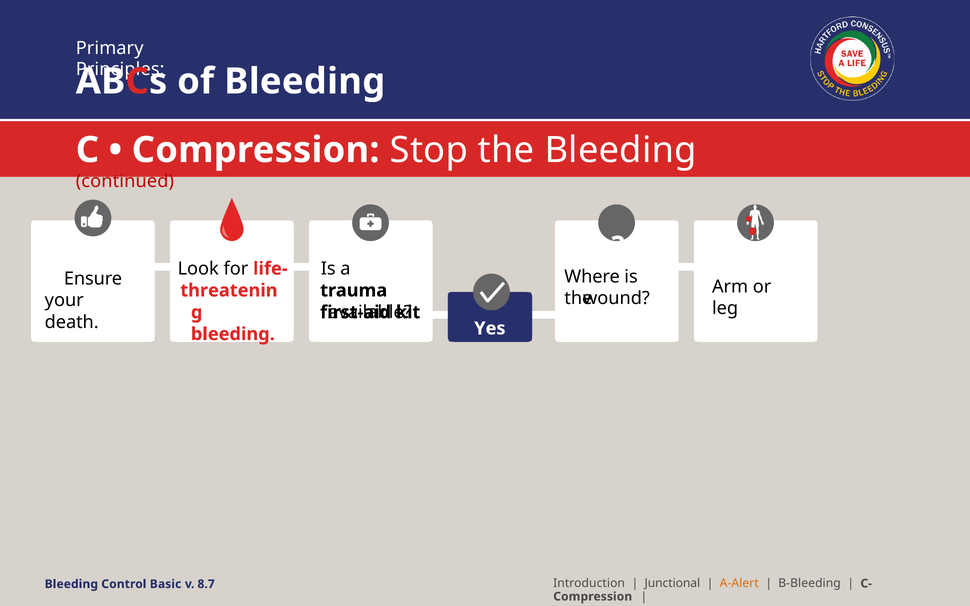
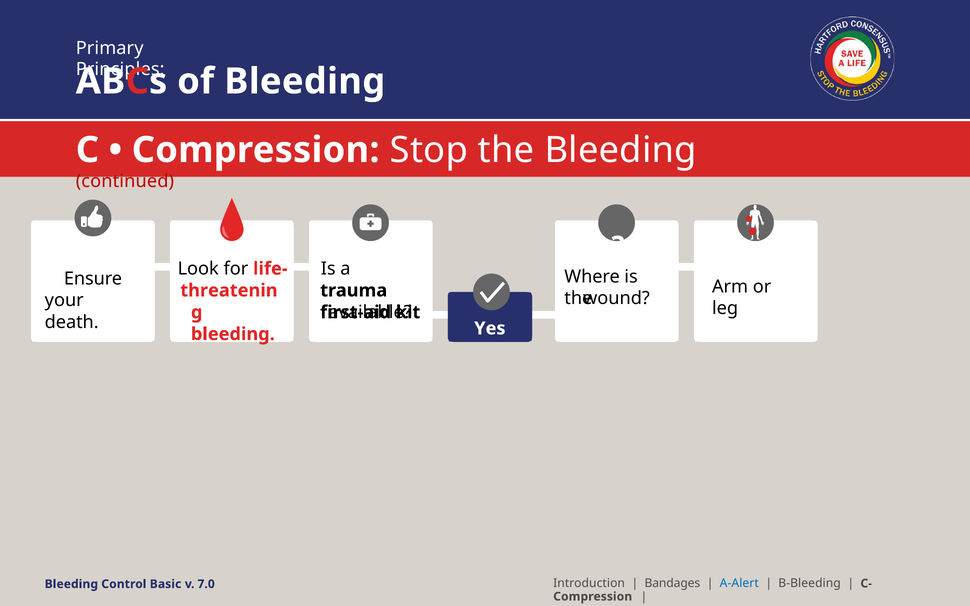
Junctional: Junctional -> Bandages
A-Alert colour: orange -> blue
8.7: 8.7 -> 7.0
